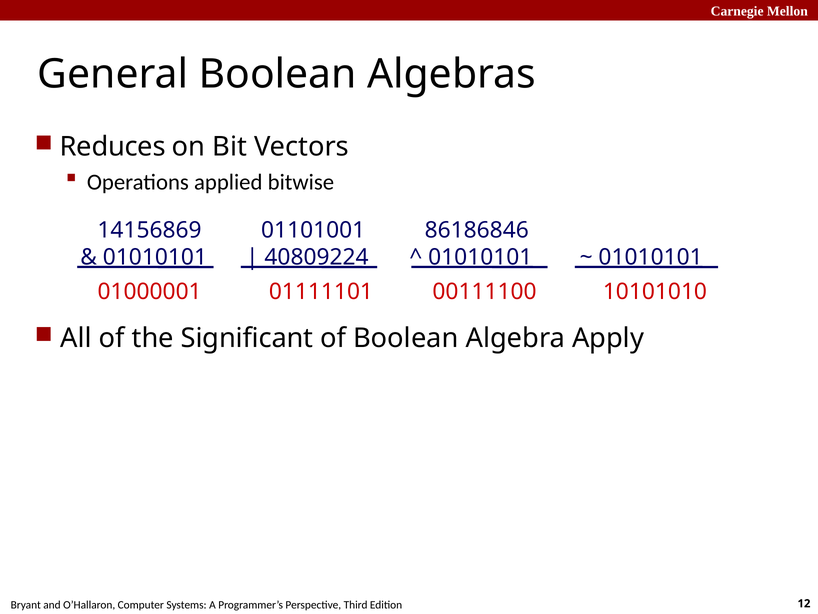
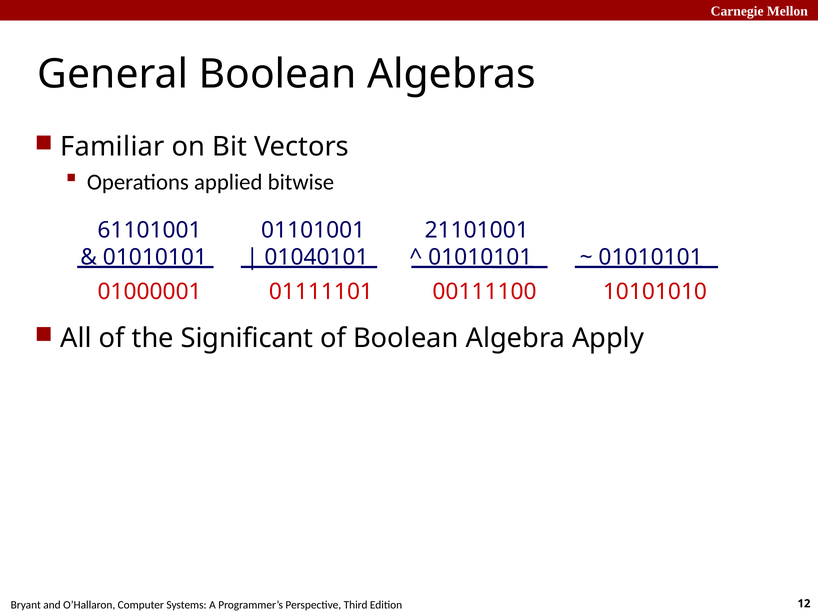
Reduces: Reduces -> Familiar
14156869: 14156869 -> 61101001
86186846: 86186846 -> 21101001
40809224: 40809224 -> 01040101
